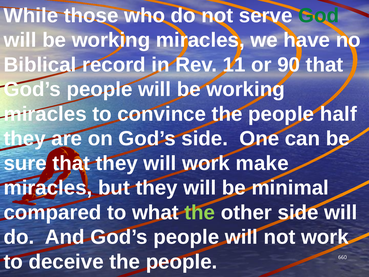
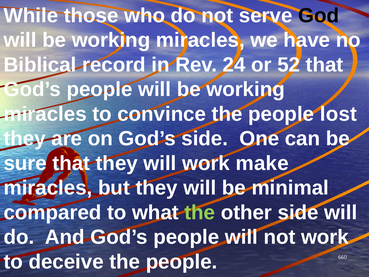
God colour: green -> black
11: 11 -> 24
90: 90 -> 52
half: half -> lost
